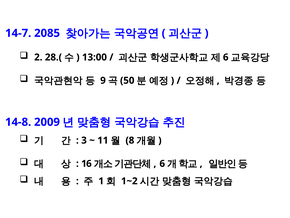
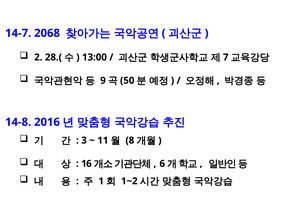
2085: 2085 -> 2068
6 at (226, 57): 6 -> 7
2009: 2009 -> 2016
